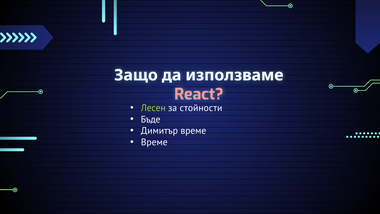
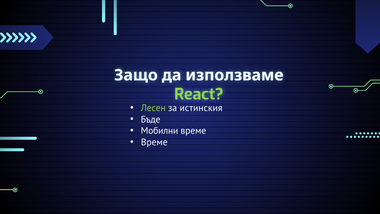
React colour: pink -> light green
стойности: стойности -> истинския
Димитър: Димитър -> Мобилни
